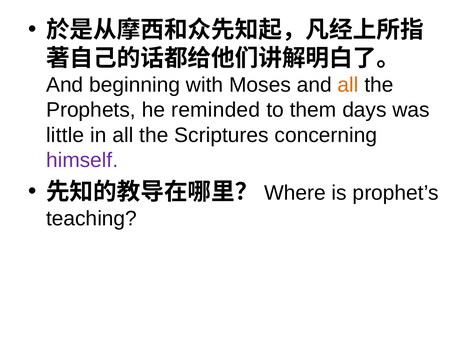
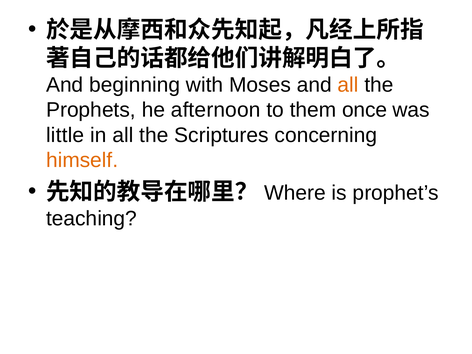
reminded: reminded -> afternoon
days: days -> once
himself colour: purple -> orange
